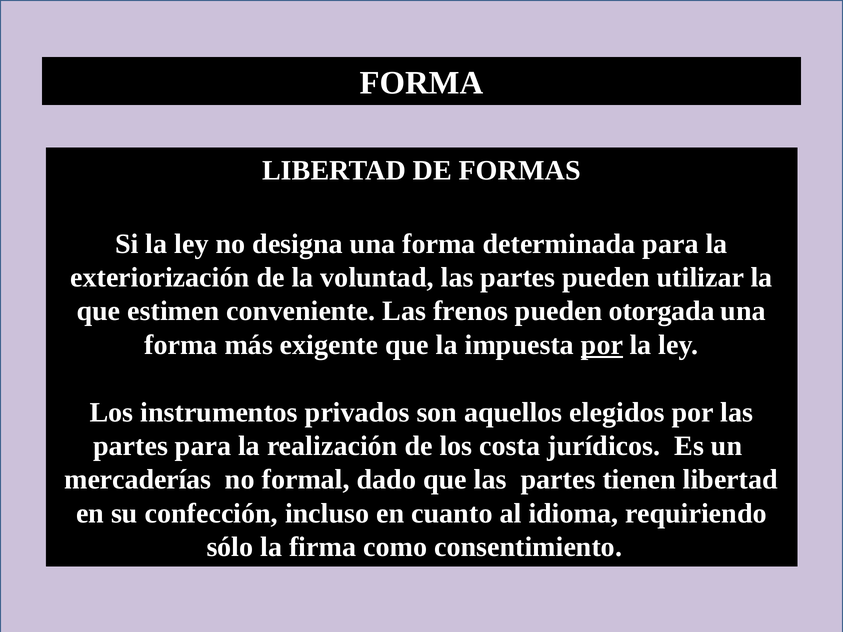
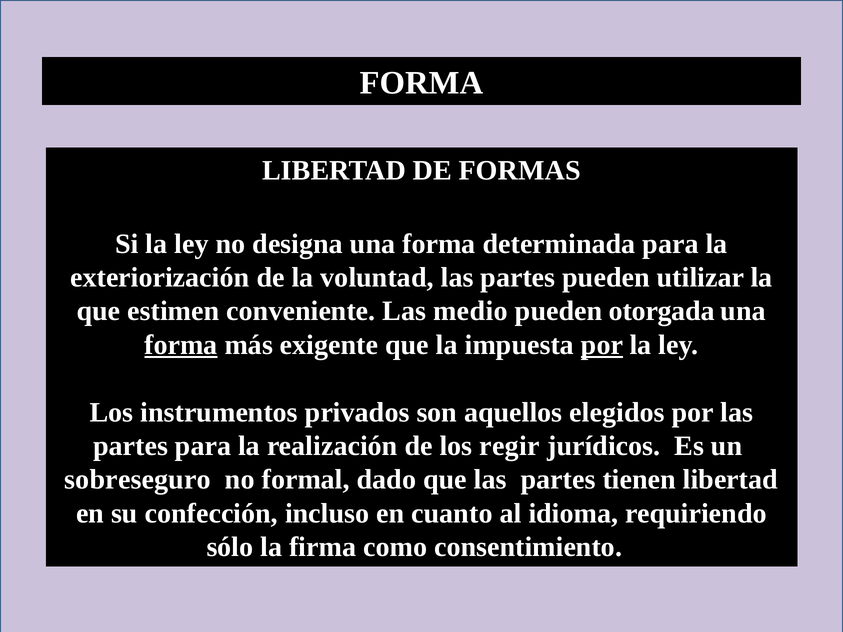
frenos: frenos -> medio
forma at (181, 345) underline: none -> present
costa: costa -> regir
mercaderías: mercaderías -> sobreseguro
